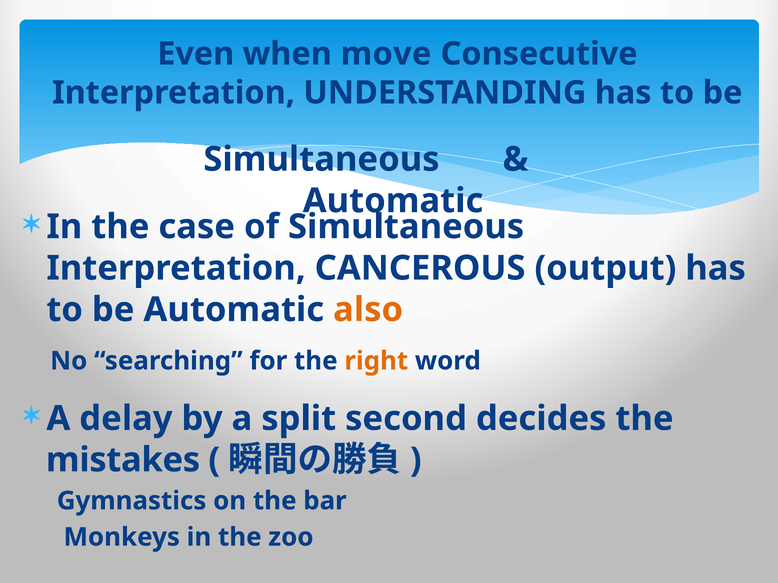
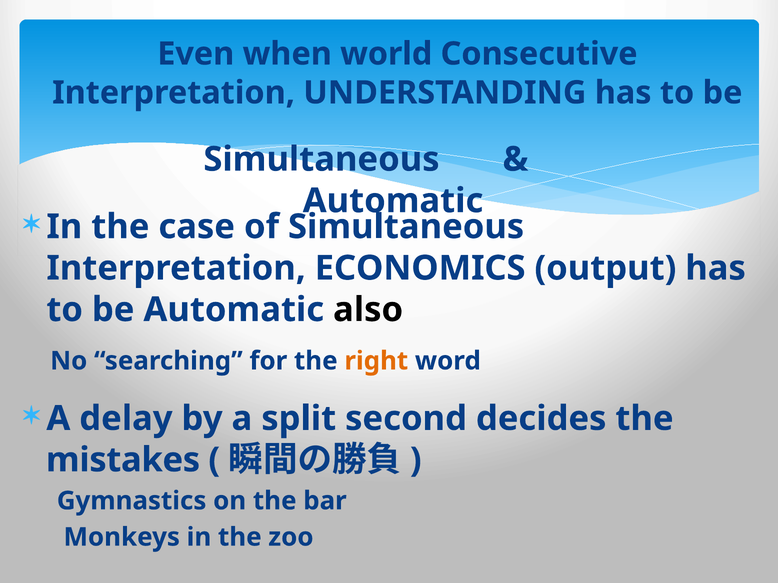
move: move -> world
CANCEROUS: CANCEROUS -> ECONOMICS
also colour: orange -> black
